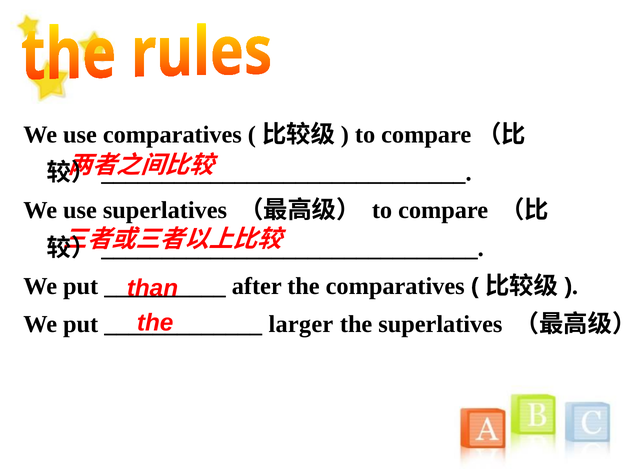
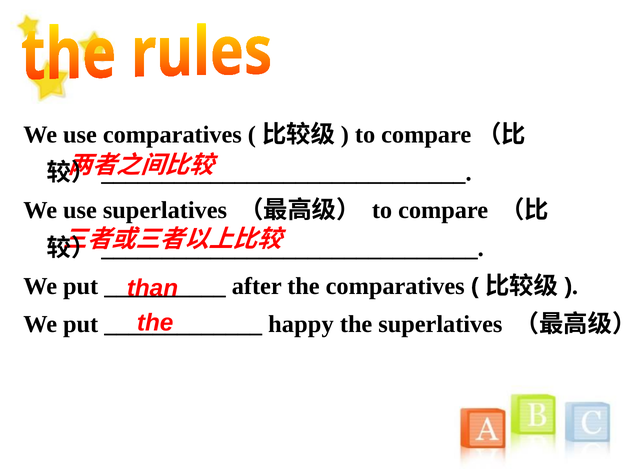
larger: larger -> happy
